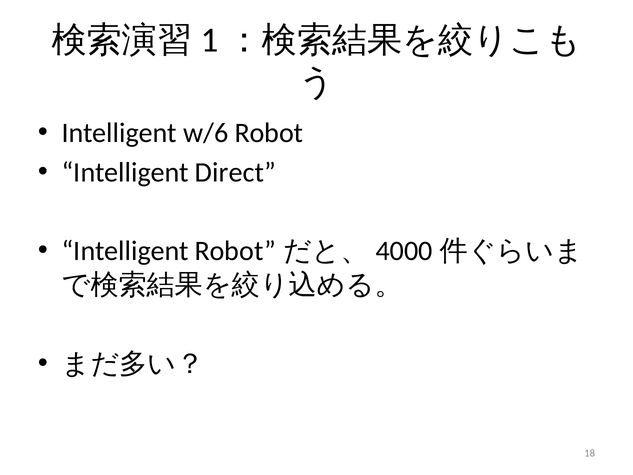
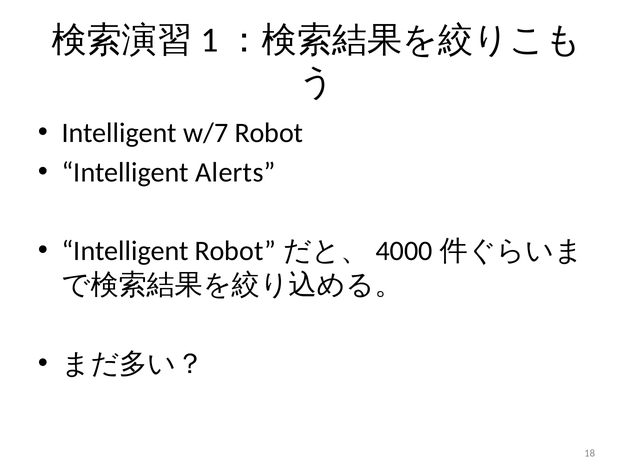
w/6: w/6 -> w/7
Direct: Direct -> Alerts
